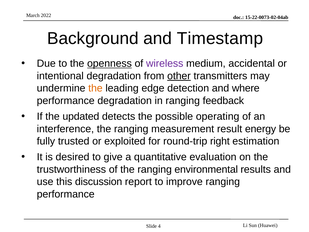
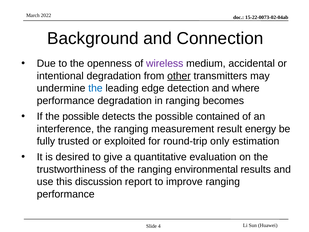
Timestamp: Timestamp -> Connection
openness underline: present -> none
the at (95, 88) colour: orange -> blue
feedback: feedback -> becomes
If the updated: updated -> possible
operating: operating -> contained
right: right -> only
